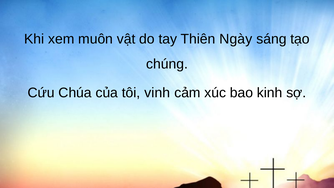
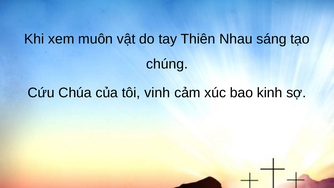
Ngày: Ngày -> Nhau
